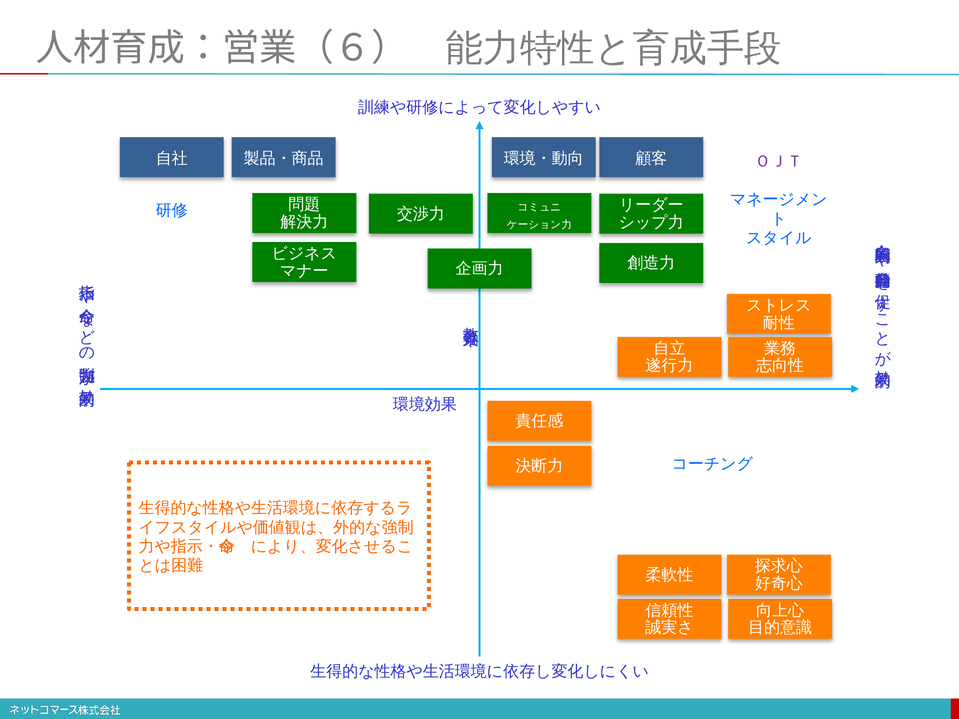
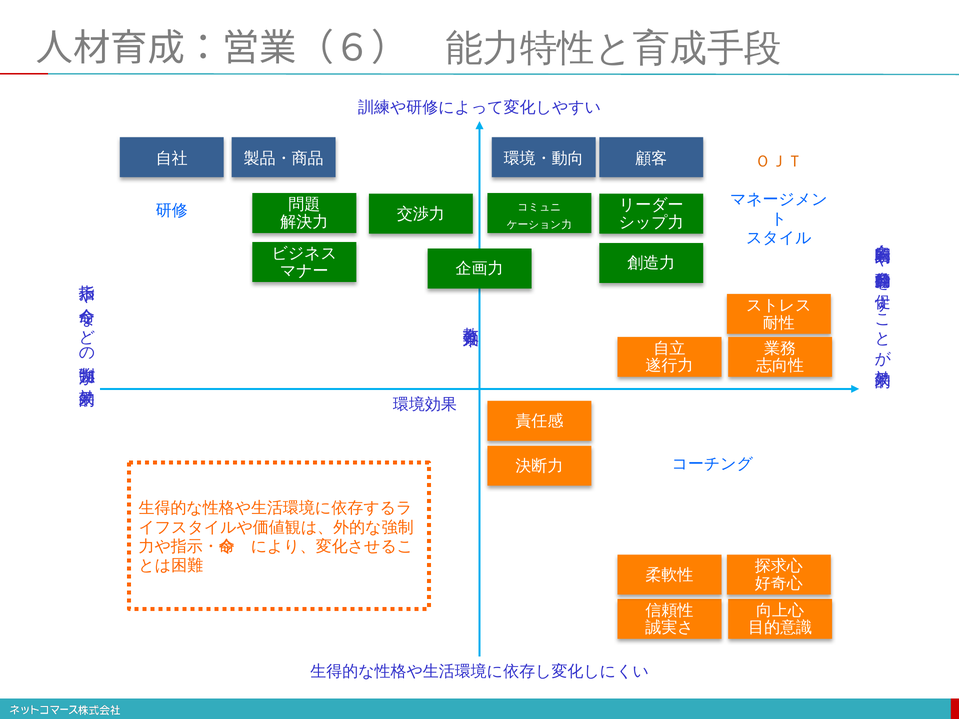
ＯＪＴ colour: purple -> orange
